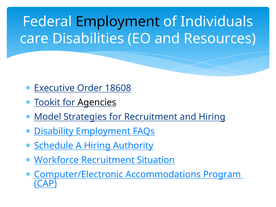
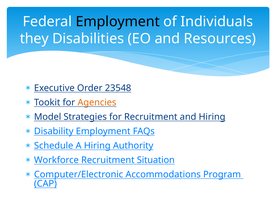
care: care -> they
18608: 18608 -> 23548
Agencies colour: black -> orange
